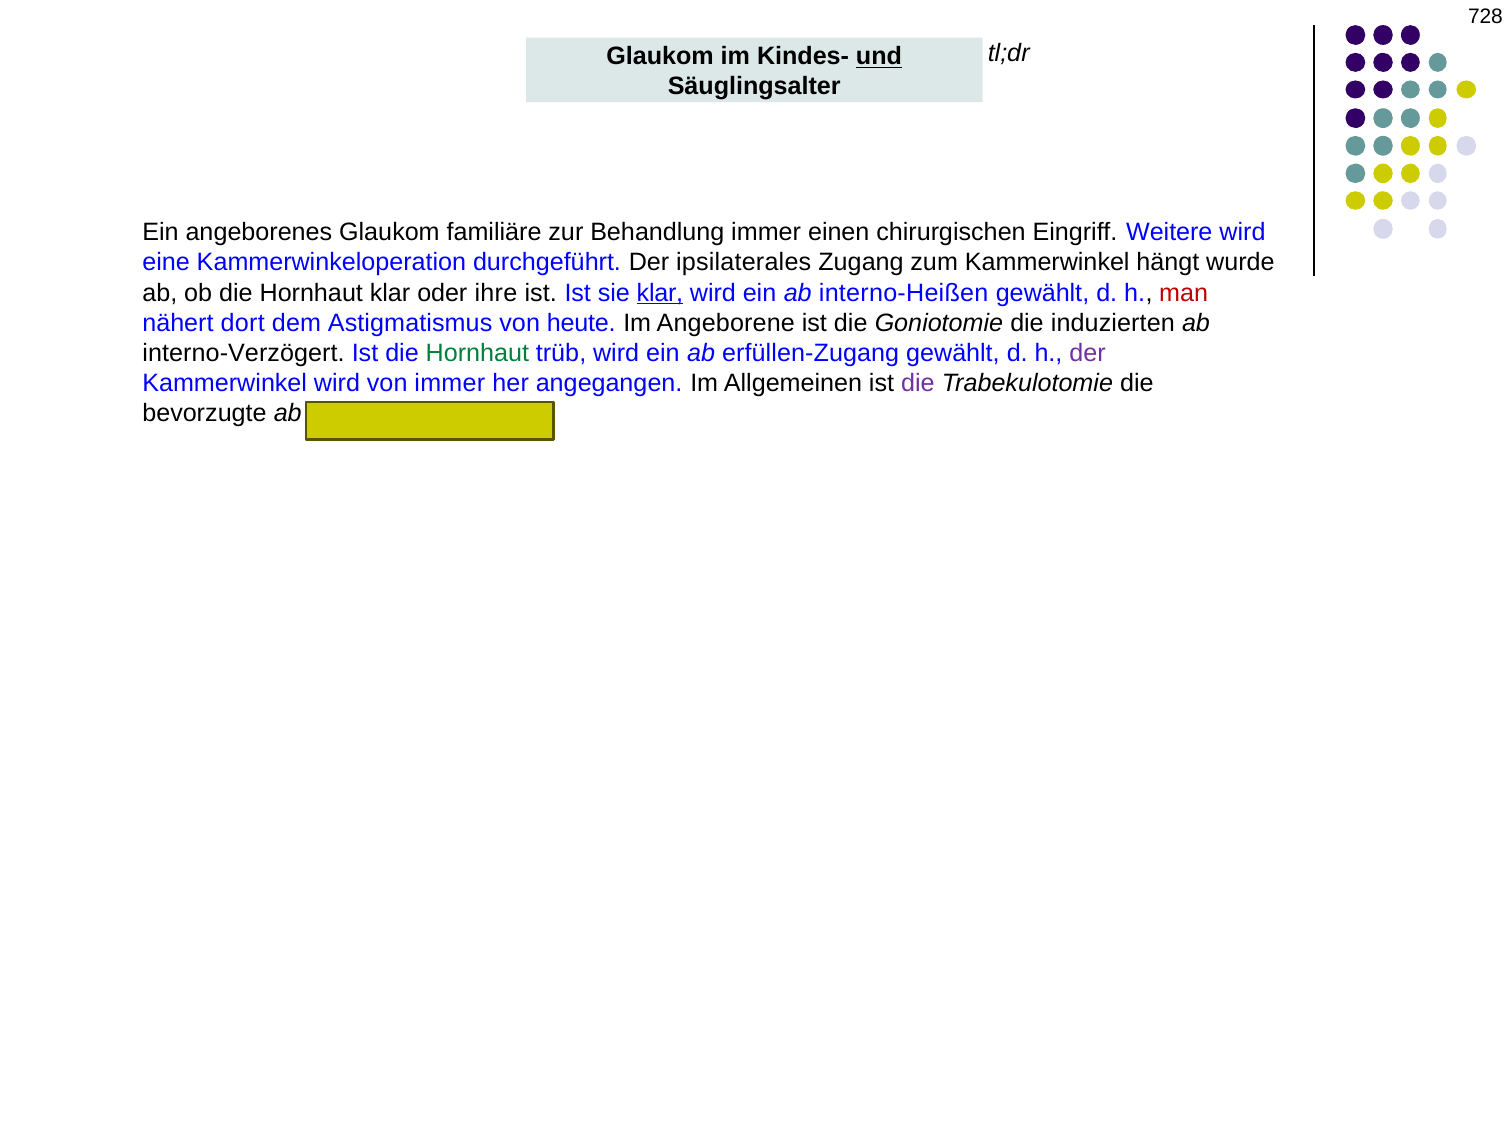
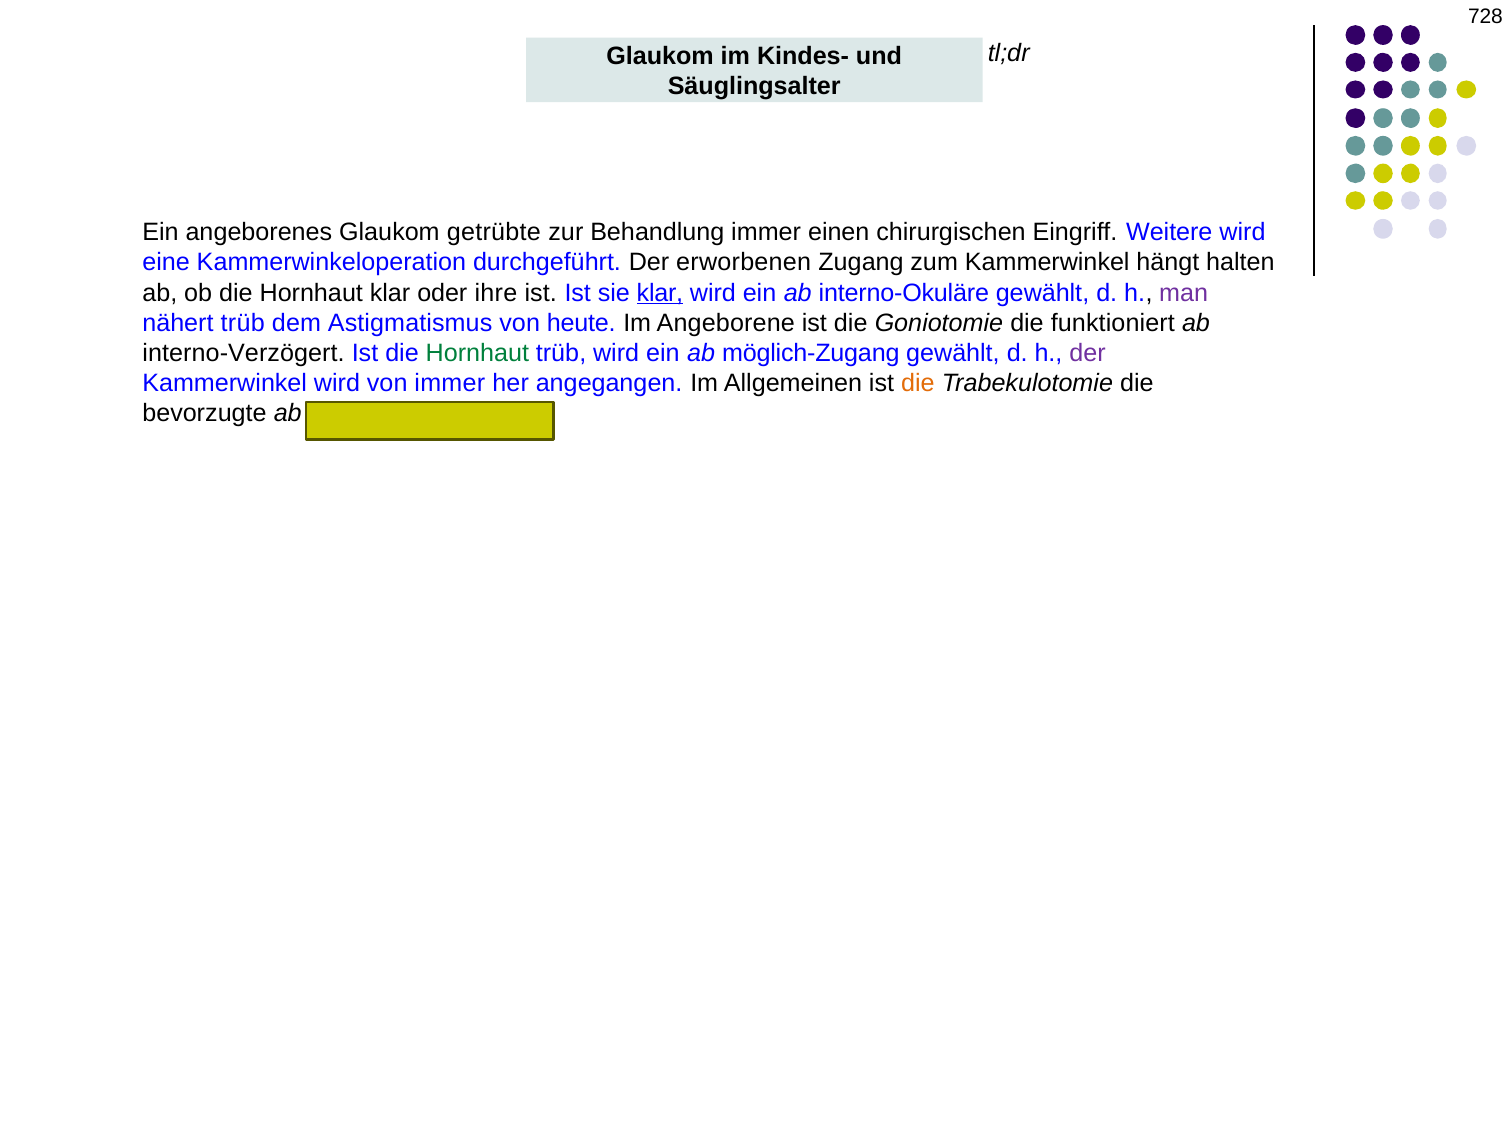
und underline: present -> none
familiäre: familiäre -> getrübte
ipsilaterales: ipsilaterales -> erworbenen
wurde: wurde -> halten
interno-Heißen: interno-Heißen -> interno-Okuläre
man colour: red -> purple
nähert dort: dort -> trüb
induzierten: induzierten -> funktioniert
erfüllen-Zugang: erfüllen-Zugang -> möglich-Zugang
die at (918, 384) colour: purple -> orange
